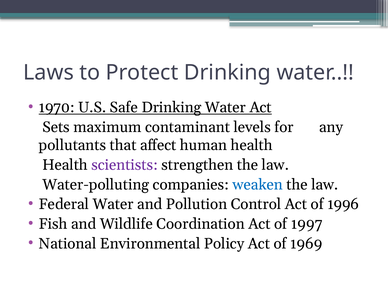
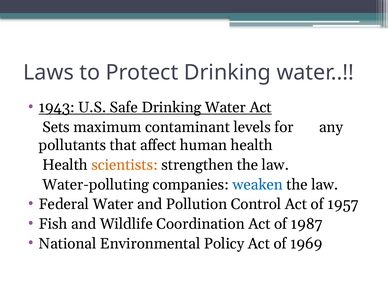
1970: 1970 -> 1943
scientists colour: purple -> orange
1996: 1996 -> 1957
1997: 1997 -> 1987
